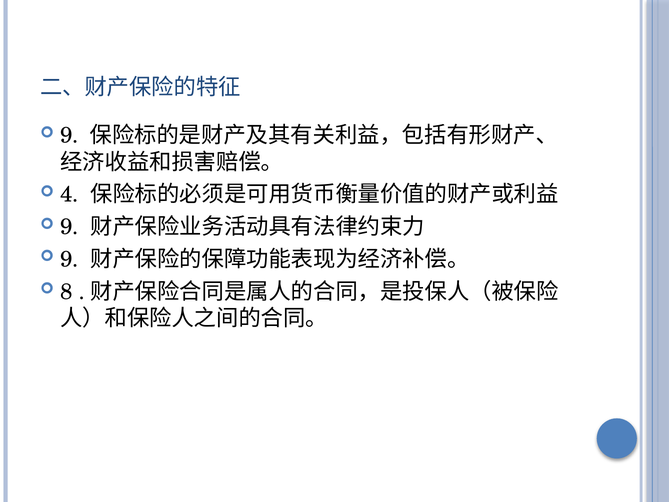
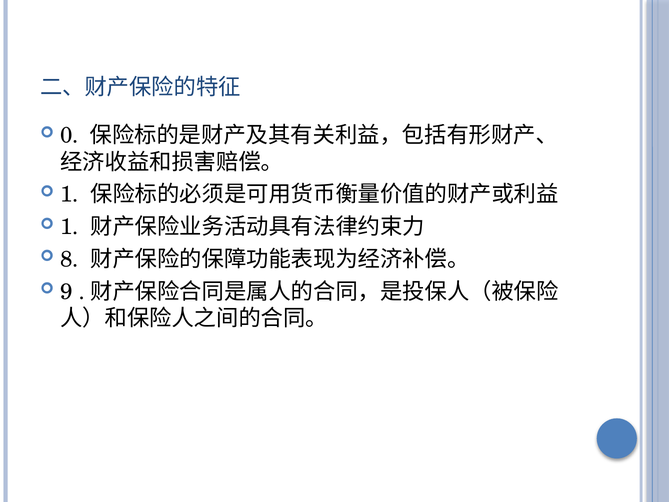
9 at (69, 135): 9 -> 0
4 at (69, 194): 4 -> 1
9 at (69, 227): 9 -> 1
9 at (69, 259): 9 -> 8
8: 8 -> 9
